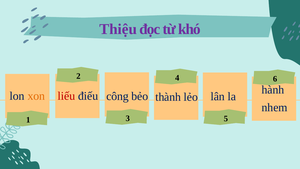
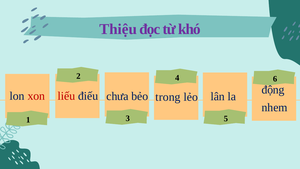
hành: hành -> động
xon colour: orange -> red
công: công -> chưa
thành: thành -> trong
